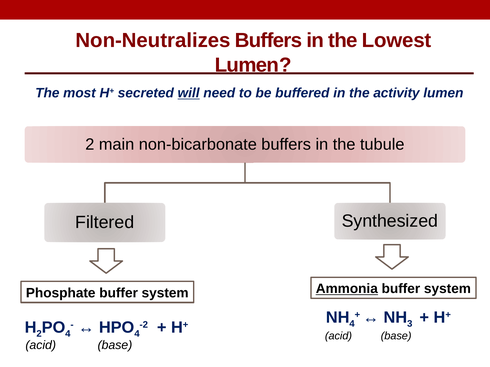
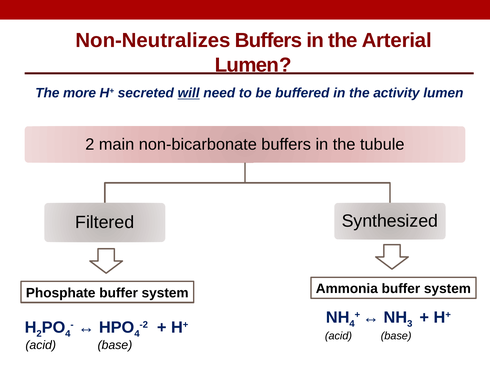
Lowest: Lowest -> Arterial
most: most -> more
Ammonia underline: present -> none
